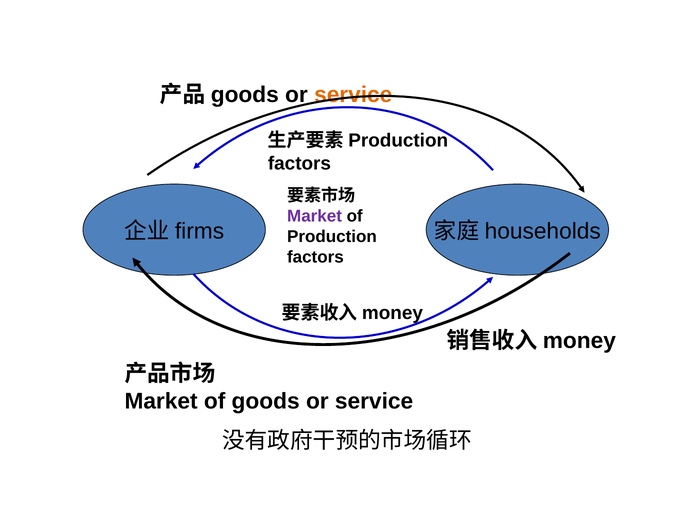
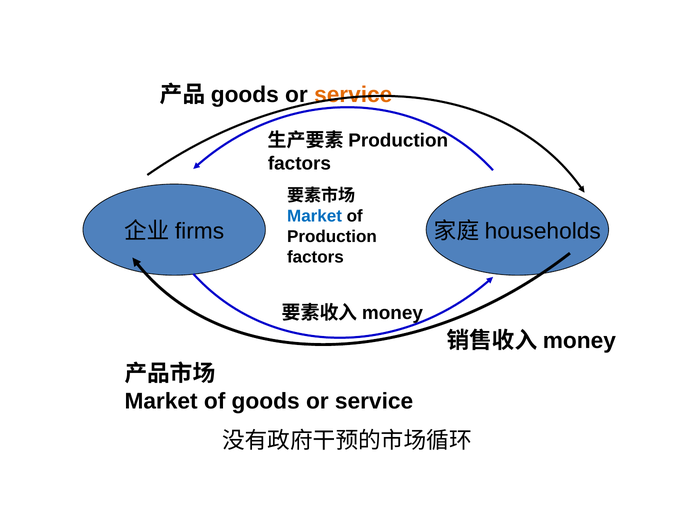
Market at (315, 216) colour: purple -> blue
